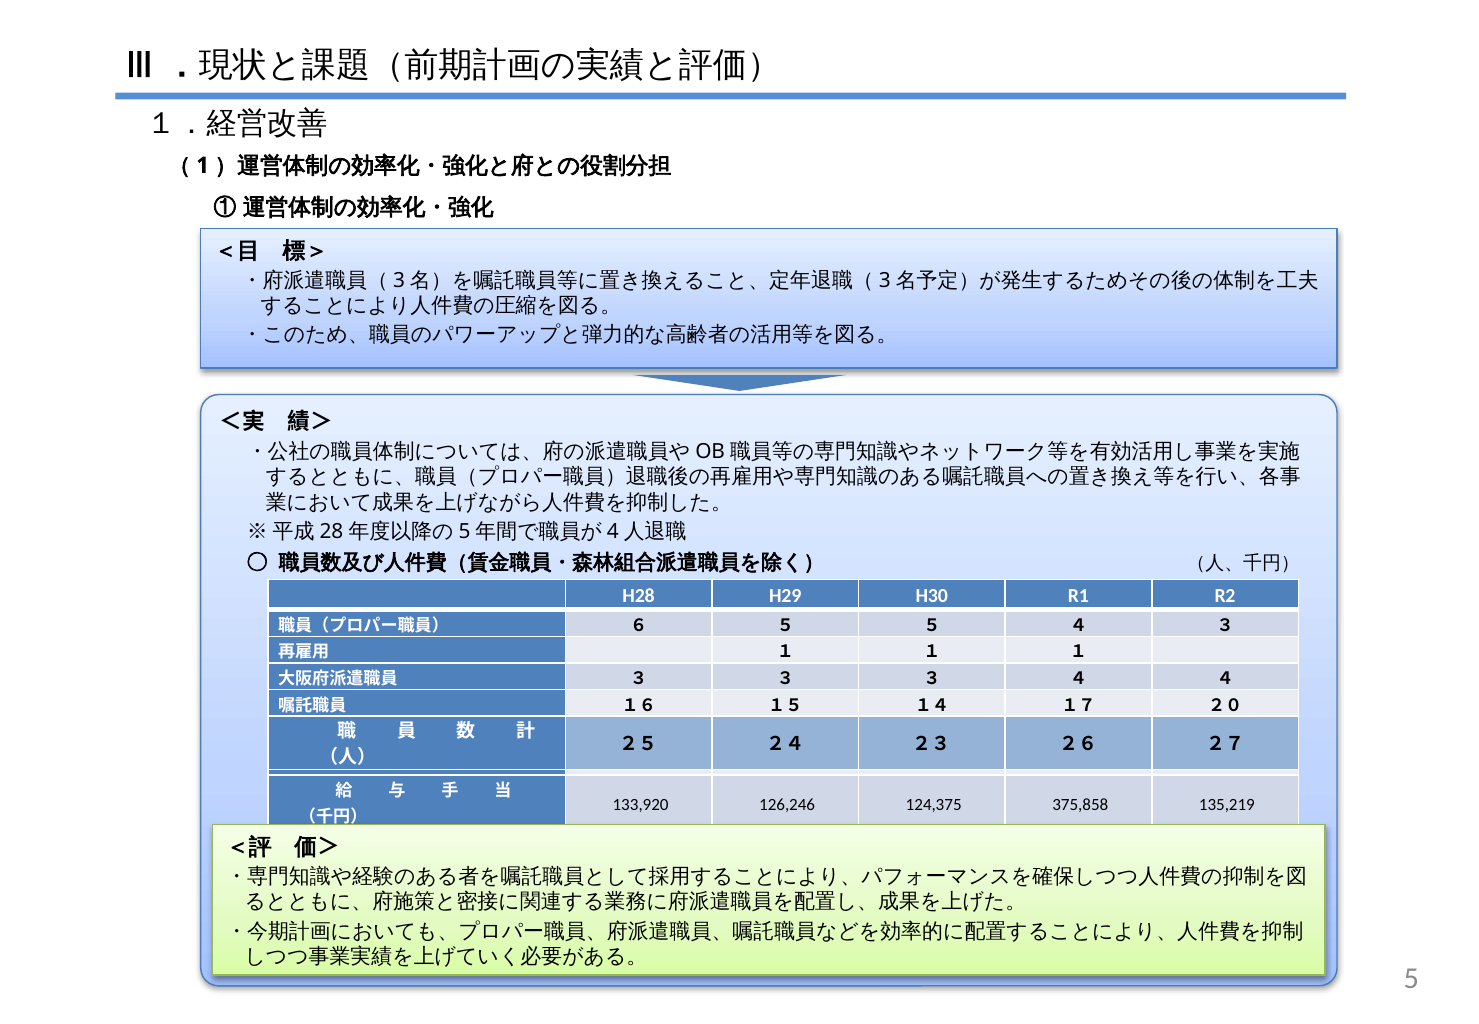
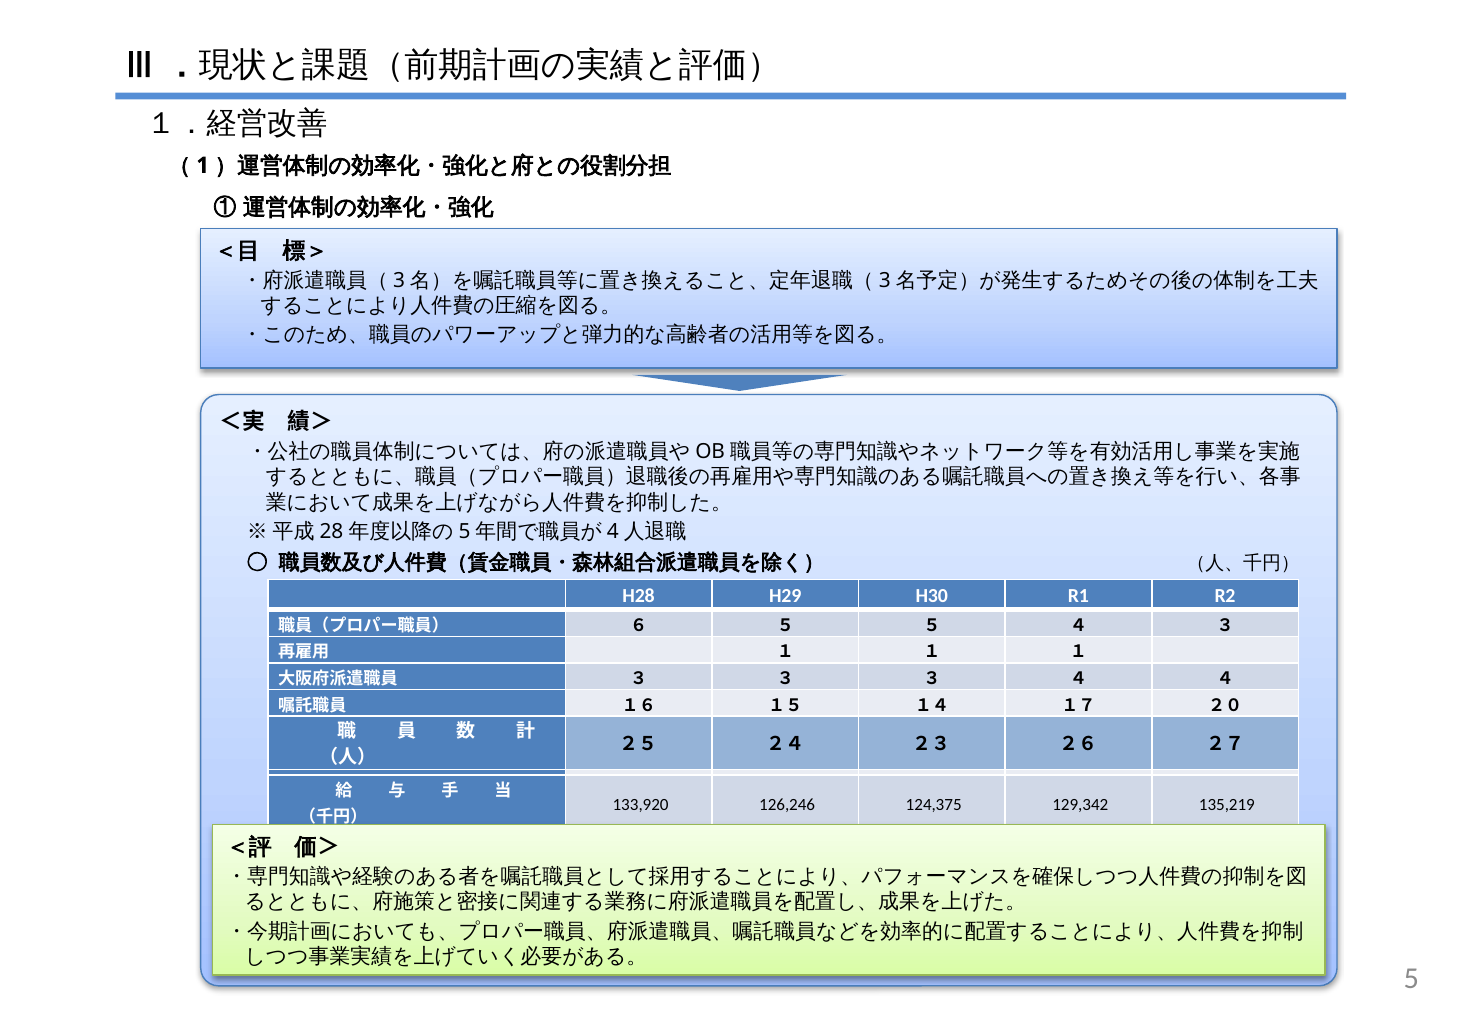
375,858: 375,858 -> 129,342
